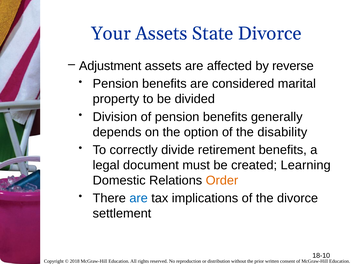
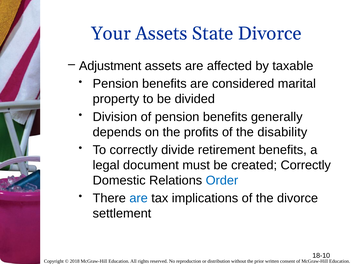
reverse: reverse -> taxable
option: option -> profits
created Learning: Learning -> Correctly
Order colour: orange -> blue
